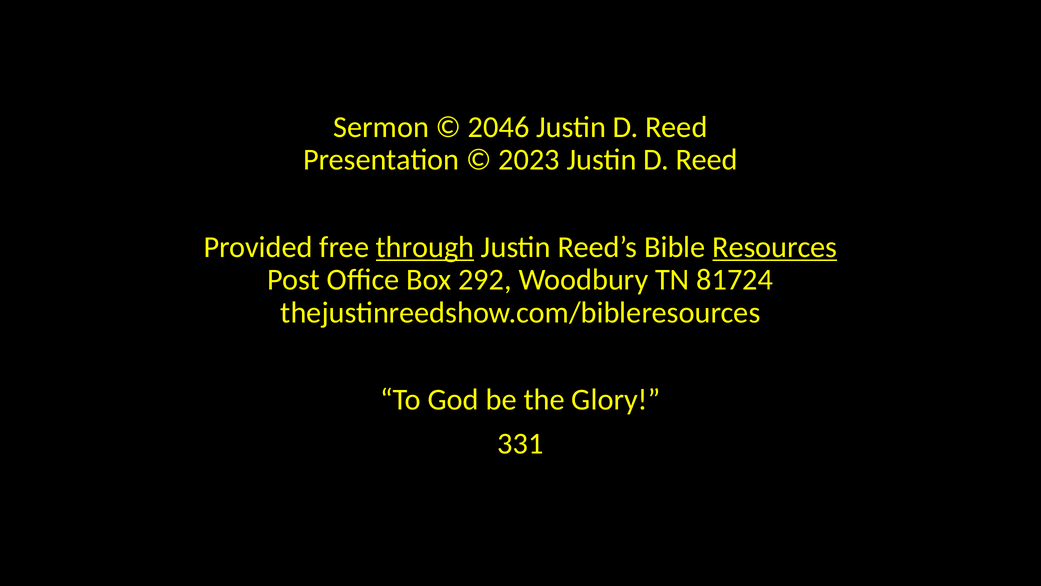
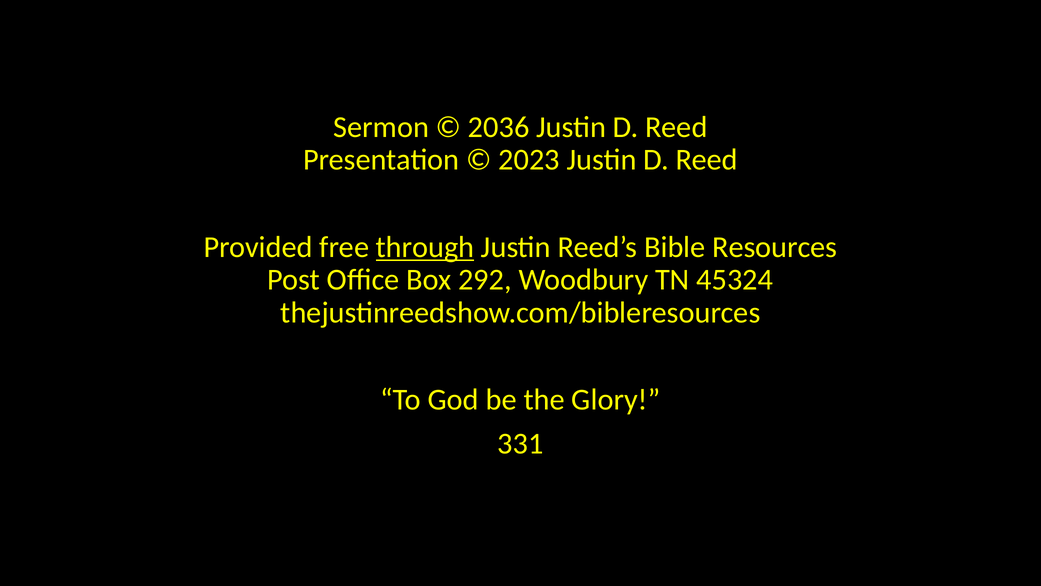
2046: 2046 -> 2036
Resources underline: present -> none
81724: 81724 -> 45324
